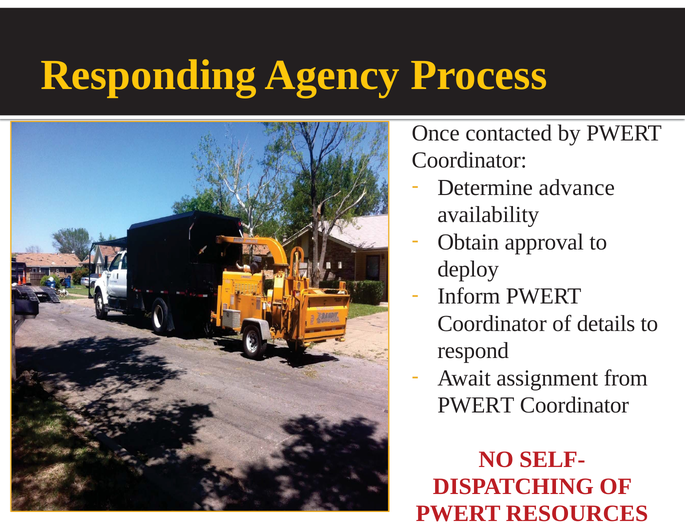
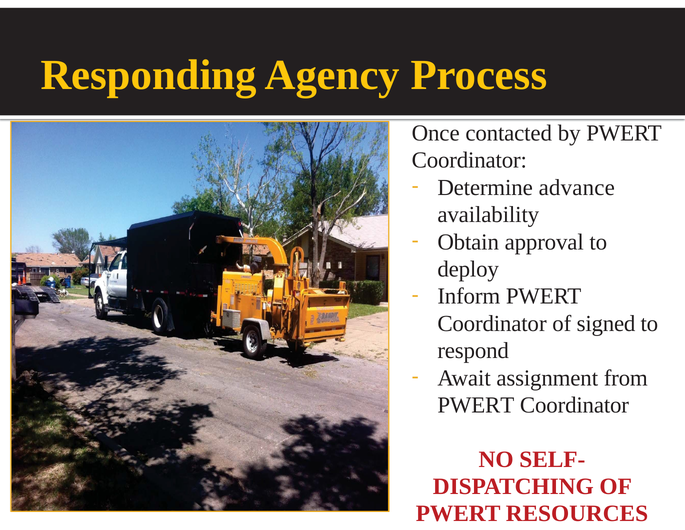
details: details -> signed
